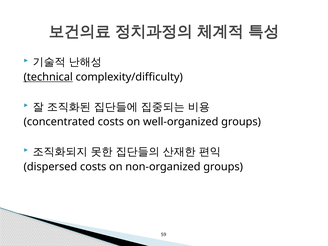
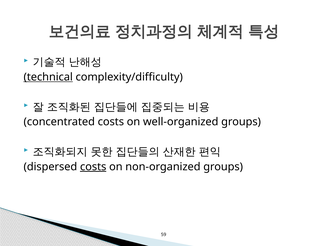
costs at (93, 167) underline: none -> present
